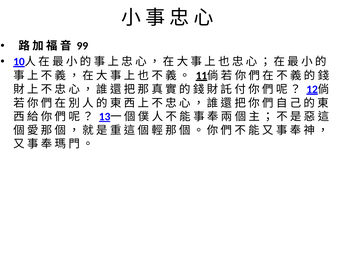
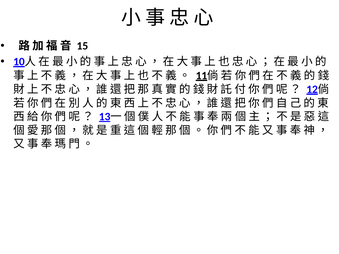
99: 99 -> 15
